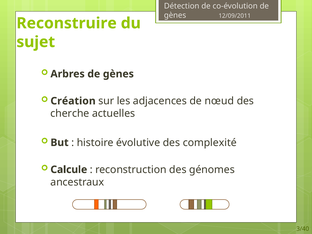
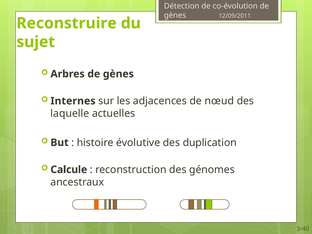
Création: Création -> Internes
cherche: cherche -> laquelle
complexité: complexité -> duplication
